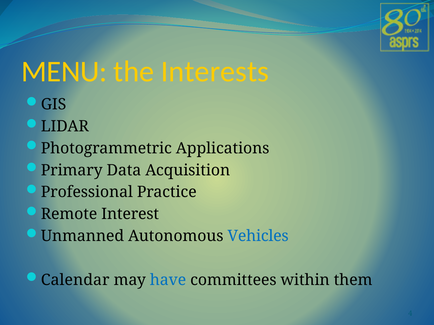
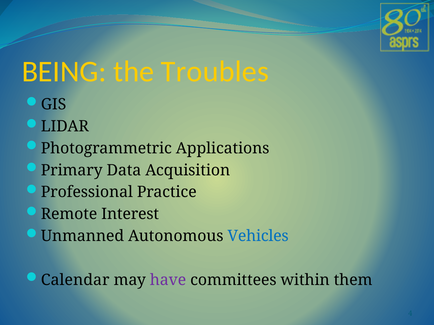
MENU: MENU -> BEING
Interests: Interests -> Troubles
have colour: blue -> purple
